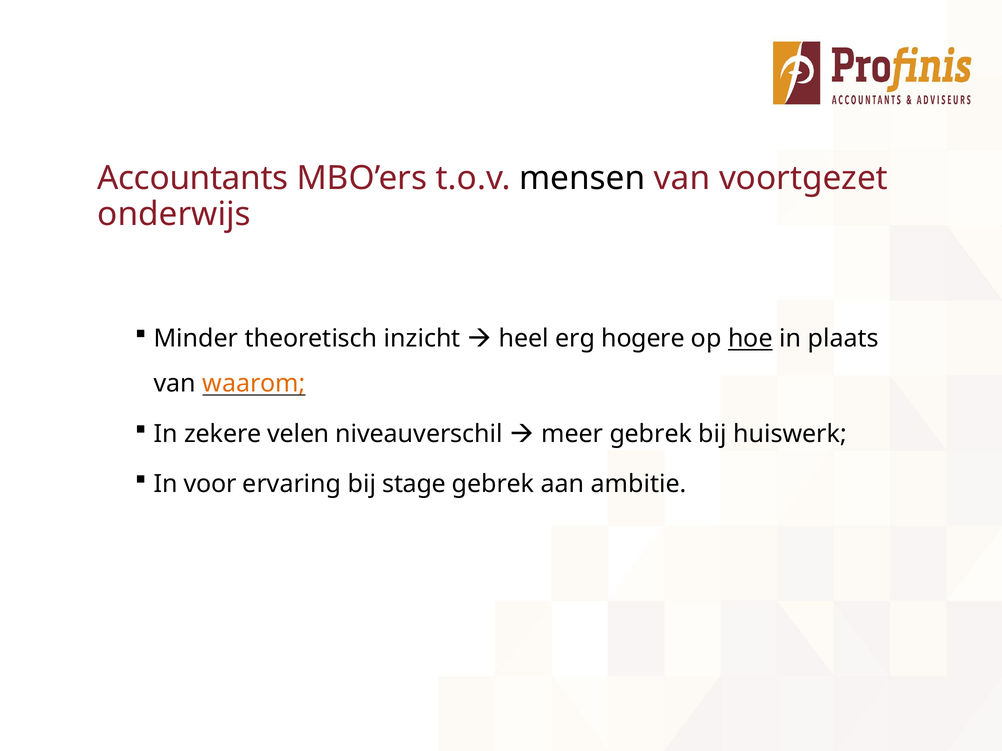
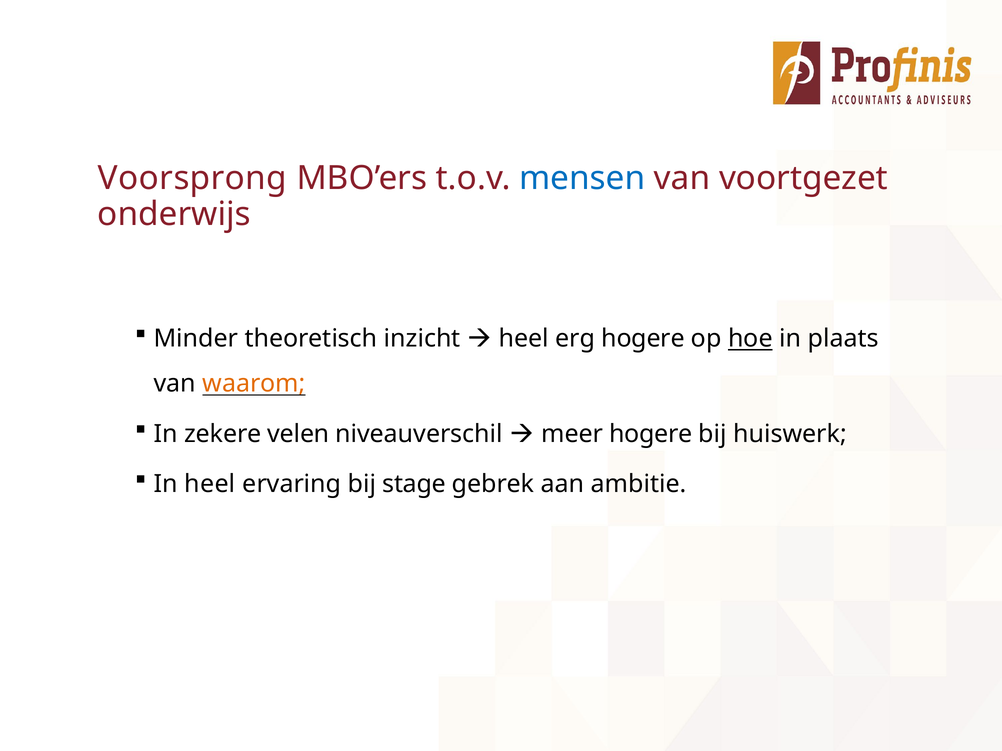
Accountants: Accountants -> Voorsprong
mensen colour: black -> blue
meer gebrek: gebrek -> hogere
In voor: voor -> heel
